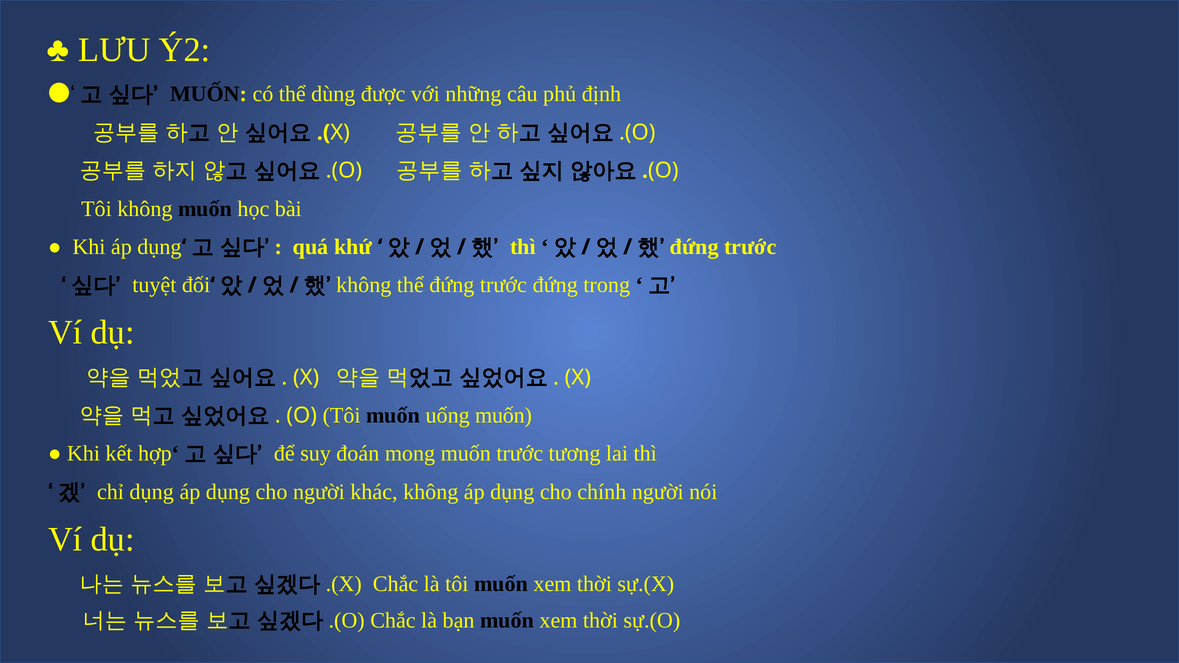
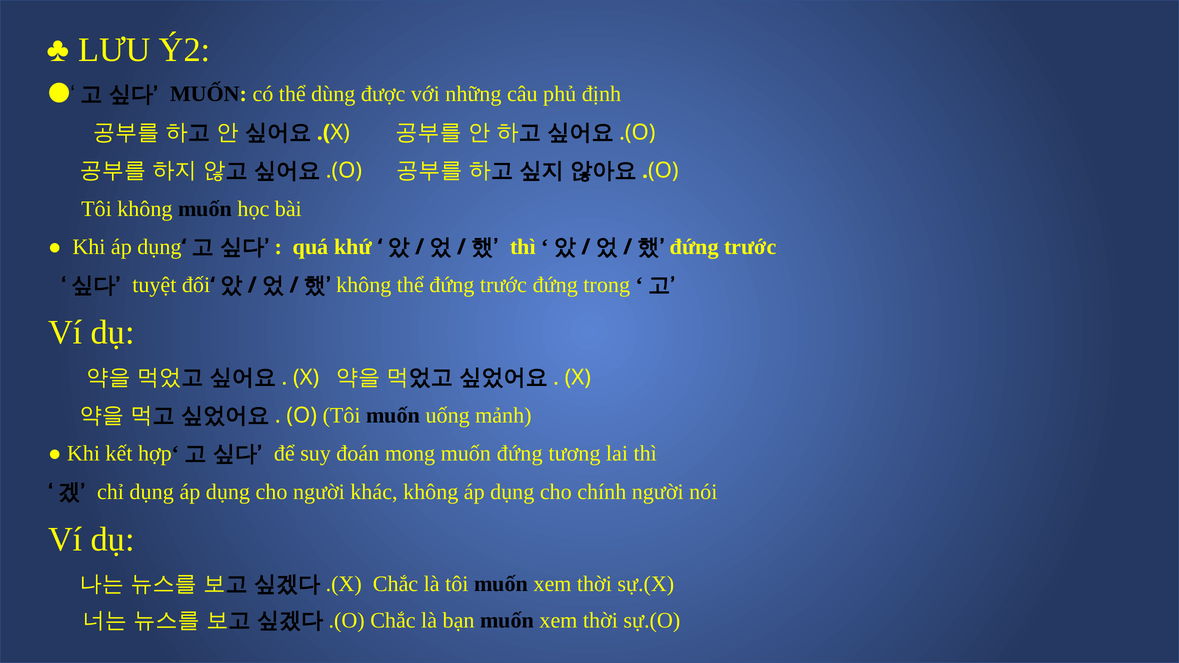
uống muốn: muốn -> mảnh
muốn trước: trước -> đứng
